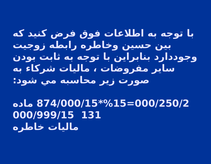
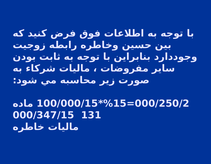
874/000/15: 874/000/15 -> 100/000/15
000/999/15: 000/999/15 -> 000/347/15
